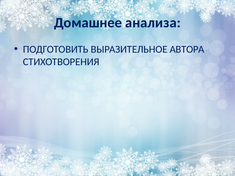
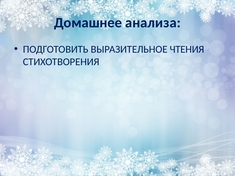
АВТОРА: АВТОРА -> ЧТЕНИЯ
